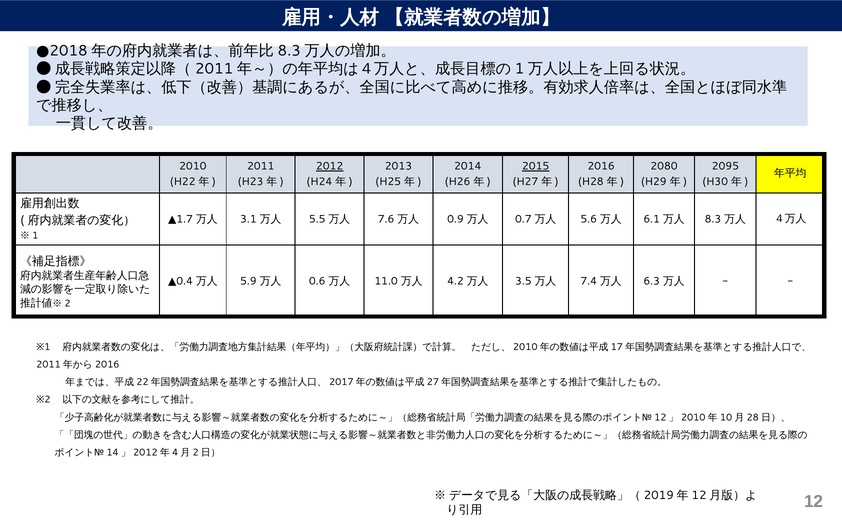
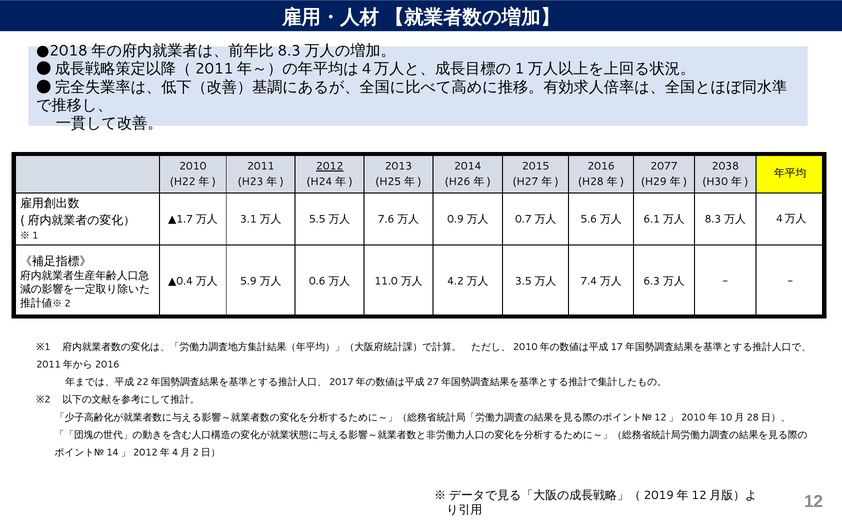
2015 underline: present -> none
2080: 2080 -> 2077
2095: 2095 -> 2038
